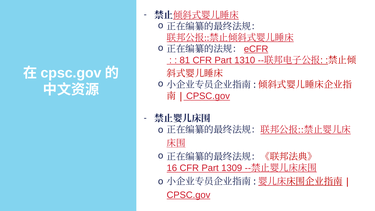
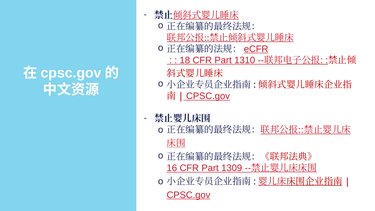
81: 81 -> 18
